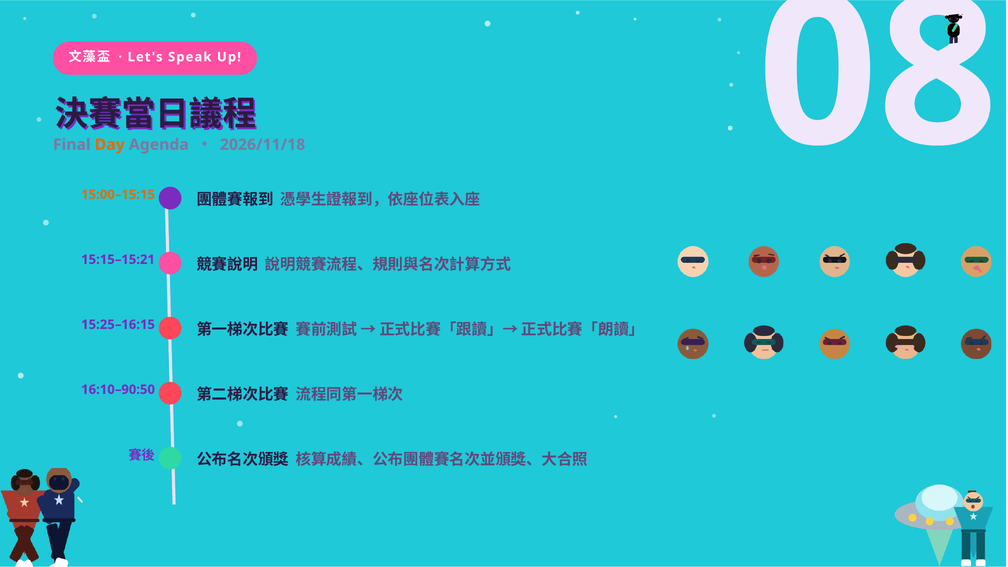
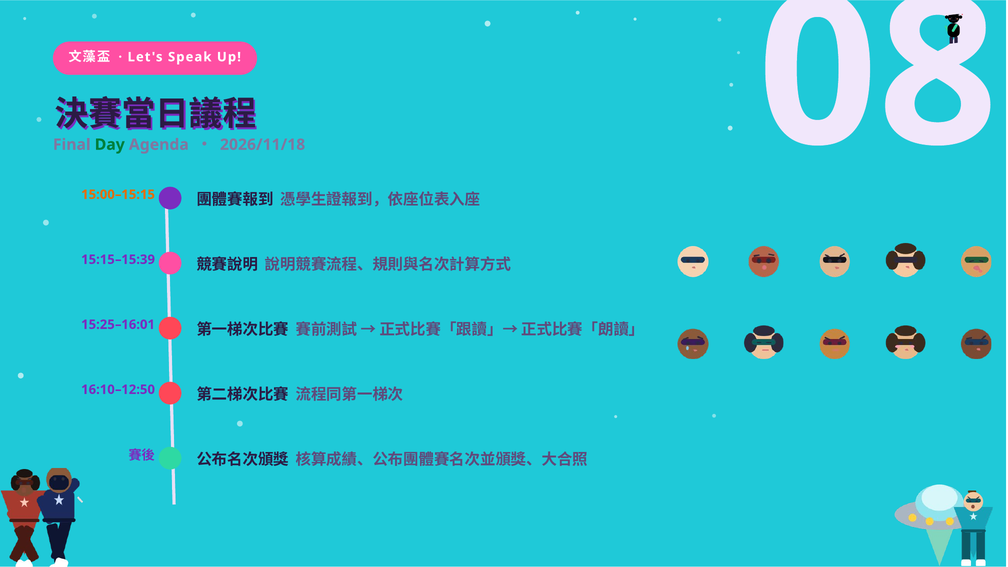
Day colour: orange -> green
15:15–15:21: 15:15–15:21 -> 15:15–15:39
15:25–16:15: 15:25–16:15 -> 15:25–16:01
16:10–90:50: 16:10–90:50 -> 16:10–12:50
